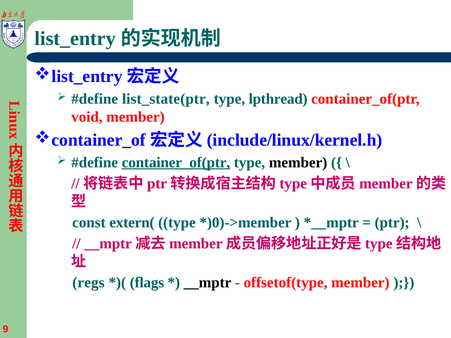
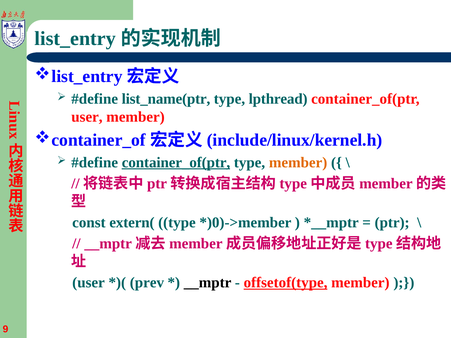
list_state(ptr: list_state(ptr -> list_name(ptr
void at (87, 117): void -> user
member at (298, 163) colour: black -> orange
regs at (88, 283): regs -> user
flags: flags -> prev
offsetof(type underline: none -> present
